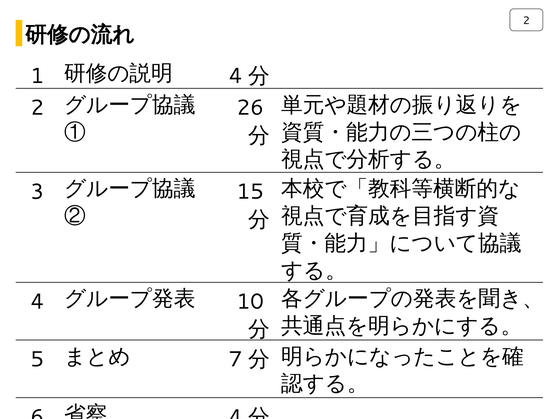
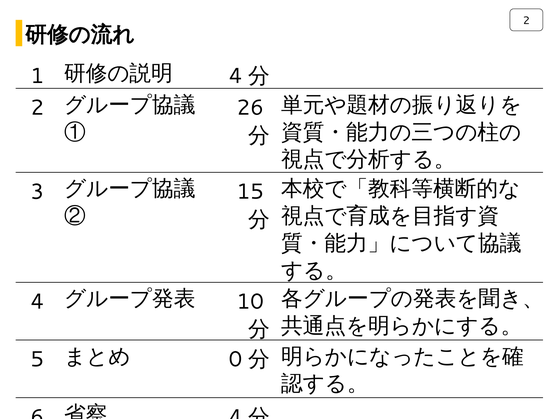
7: 7 -> 0
